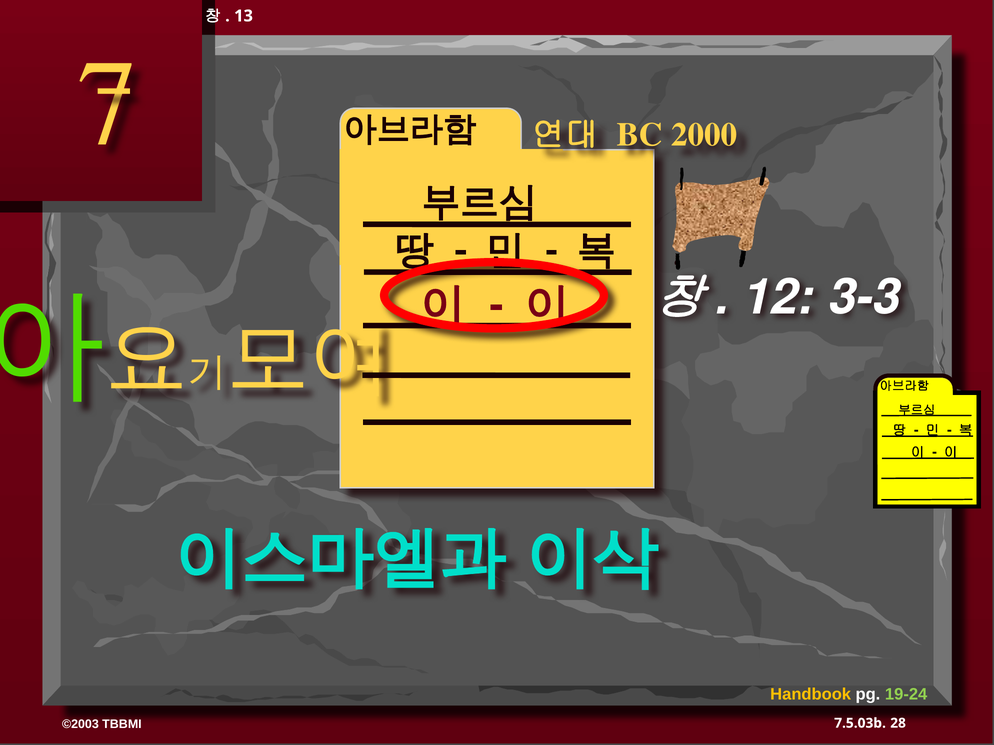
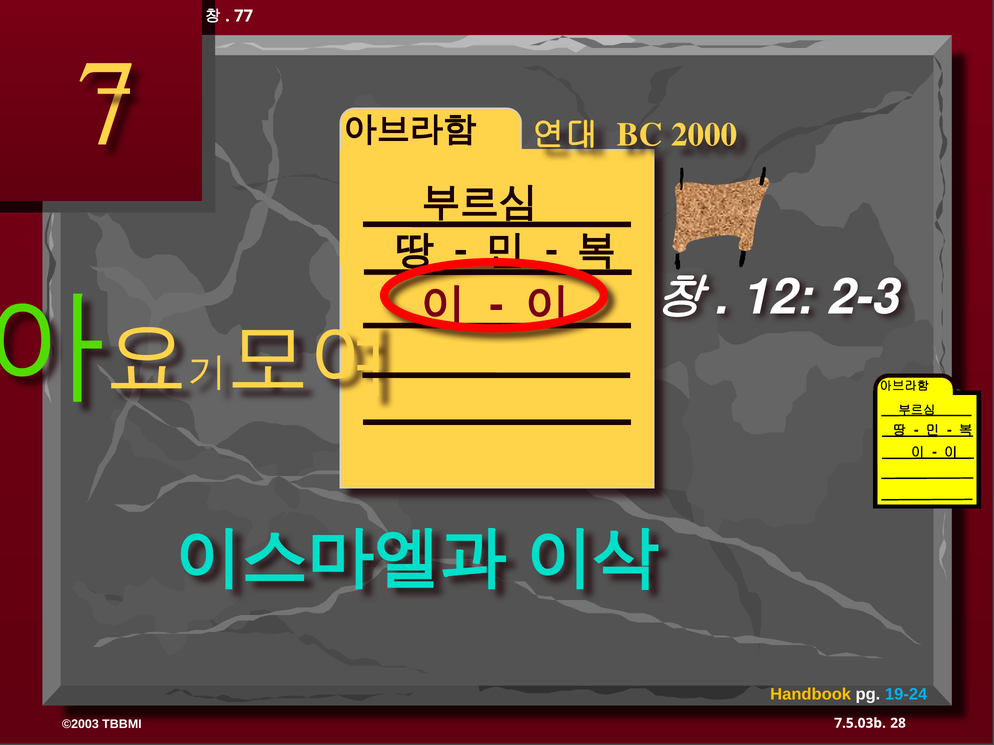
13: 13 -> 77
3-3: 3-3 -> 2-3
19-24 colour: light green -> light blue
